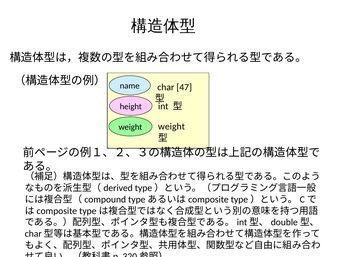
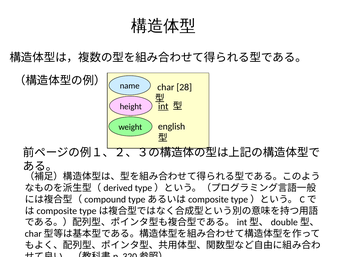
47: 47 -> 28
int underline: none -> present
weight at (171, 127): weight -> english
